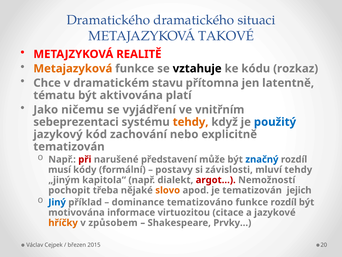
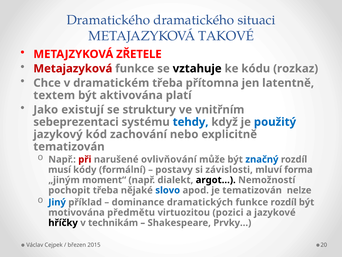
REALITĚ: REALITĚ -> ZŘETELE
Metajazyková at (73, 68) colour: orange -> red
dramatickém stavu: stavu -> třeba
tématu: tématu -> textem
ničemu: ničemu -> existují
vyjádření: vyjádření -> struktury
tehdy at (191, 122) colour: orange -> blue
představení: představení -> ovlivňování
mluví tehdy: tehdy -> forma
kapitola“: kapitola“ -> moment“
argot… colour: red -> black
slovo colour: orange -> blue
jejich: jejich -> nelze
tematizováno: tematizováno -> dramatických
informace: informace -> předmětu
citace: citace -> pozici
hříčky colour: orange -> black
způsobem: způsobem -> technikám
